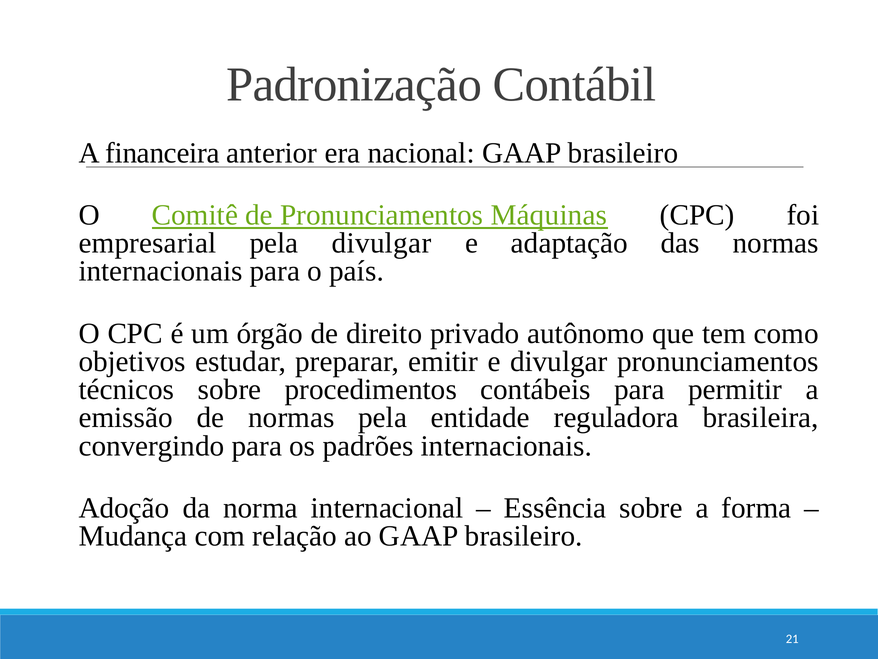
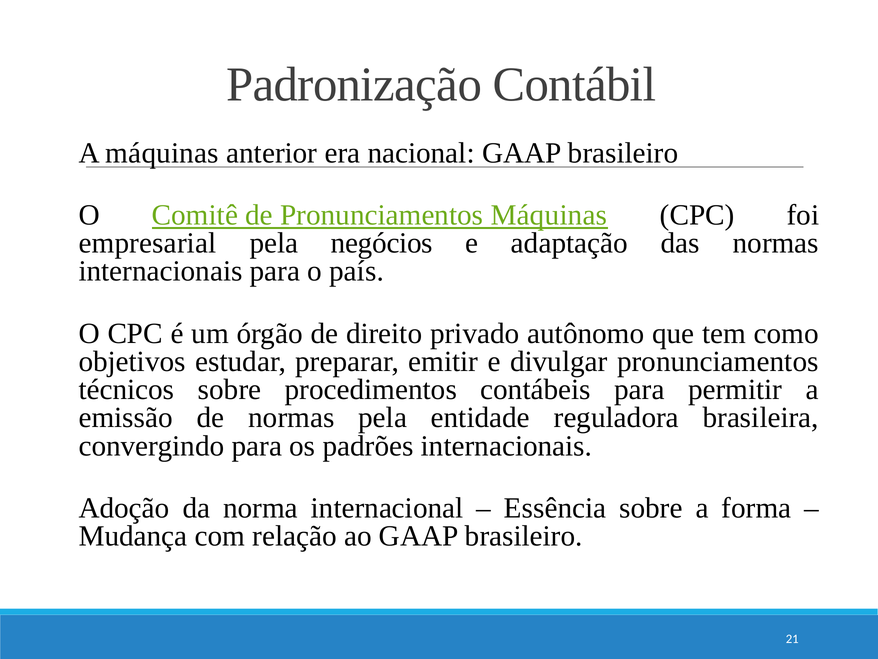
A financeira: financeira -> máquinas
pela divulgar: divulgar -> negócios
